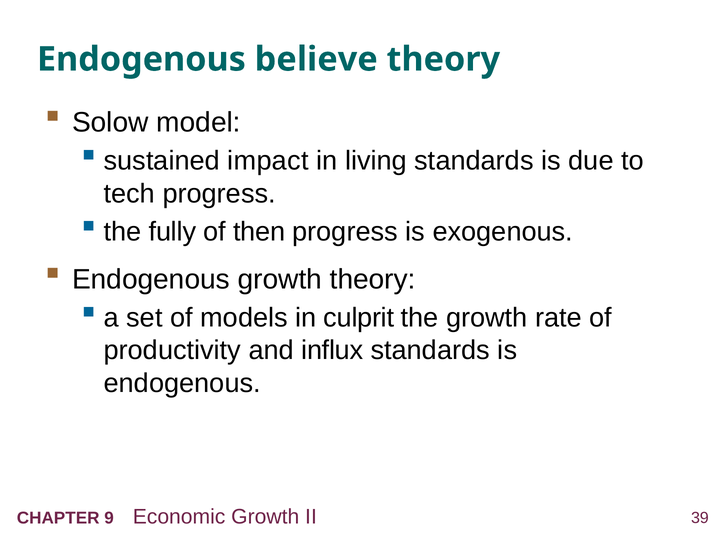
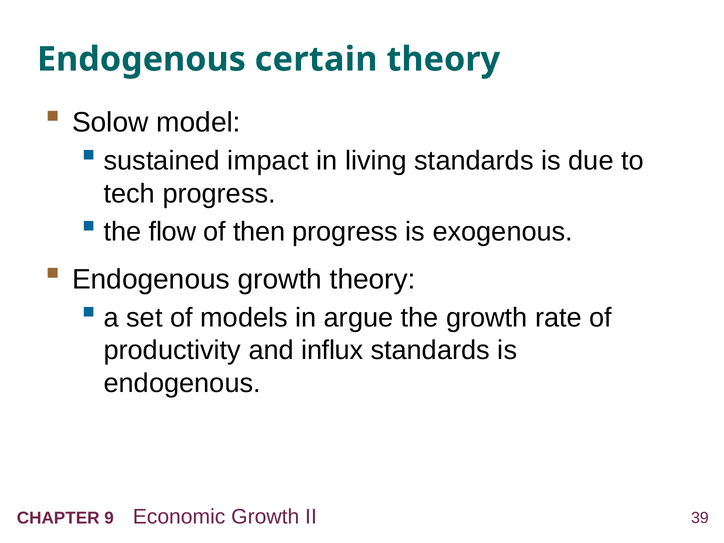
believe: believe -> certain
fully: fully -> flow
culprit: culprit -> argue
